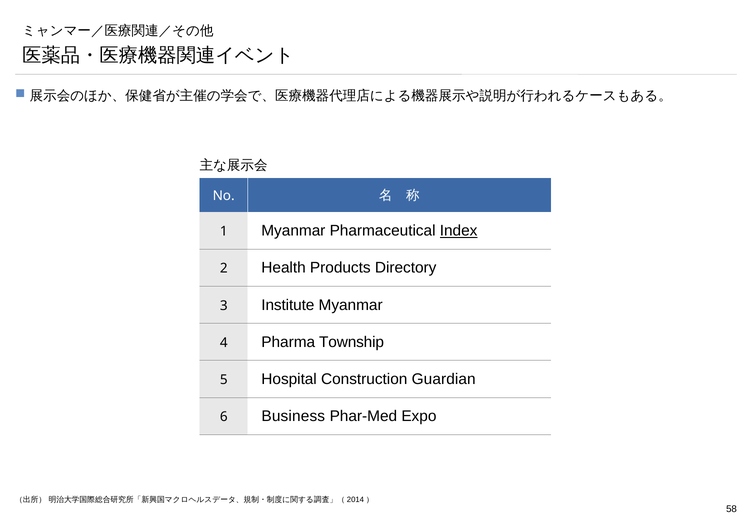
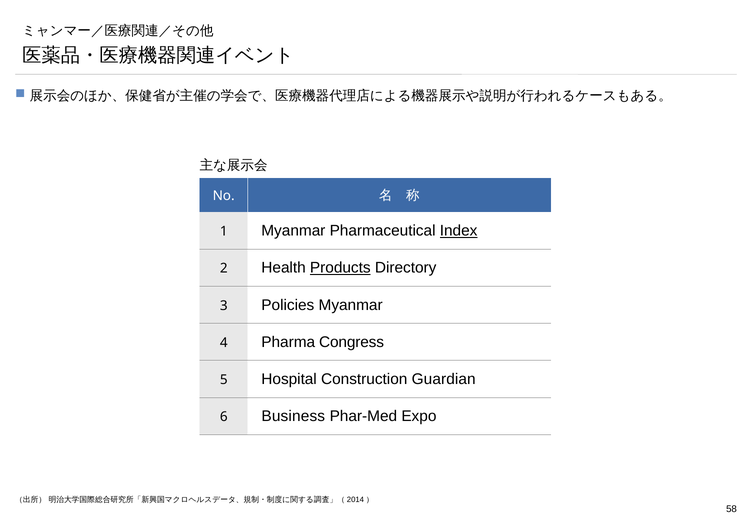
Products underline: none -> present
Institute: Institute -> Policies
Township: Township -> Congress
